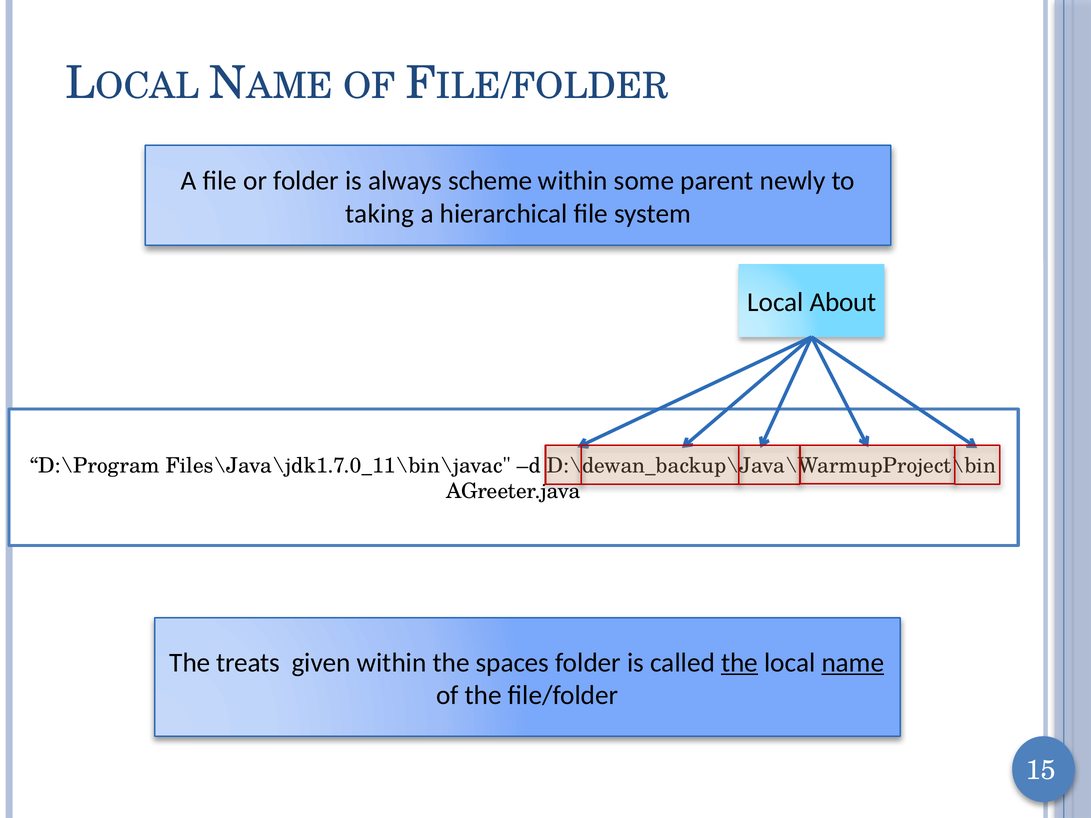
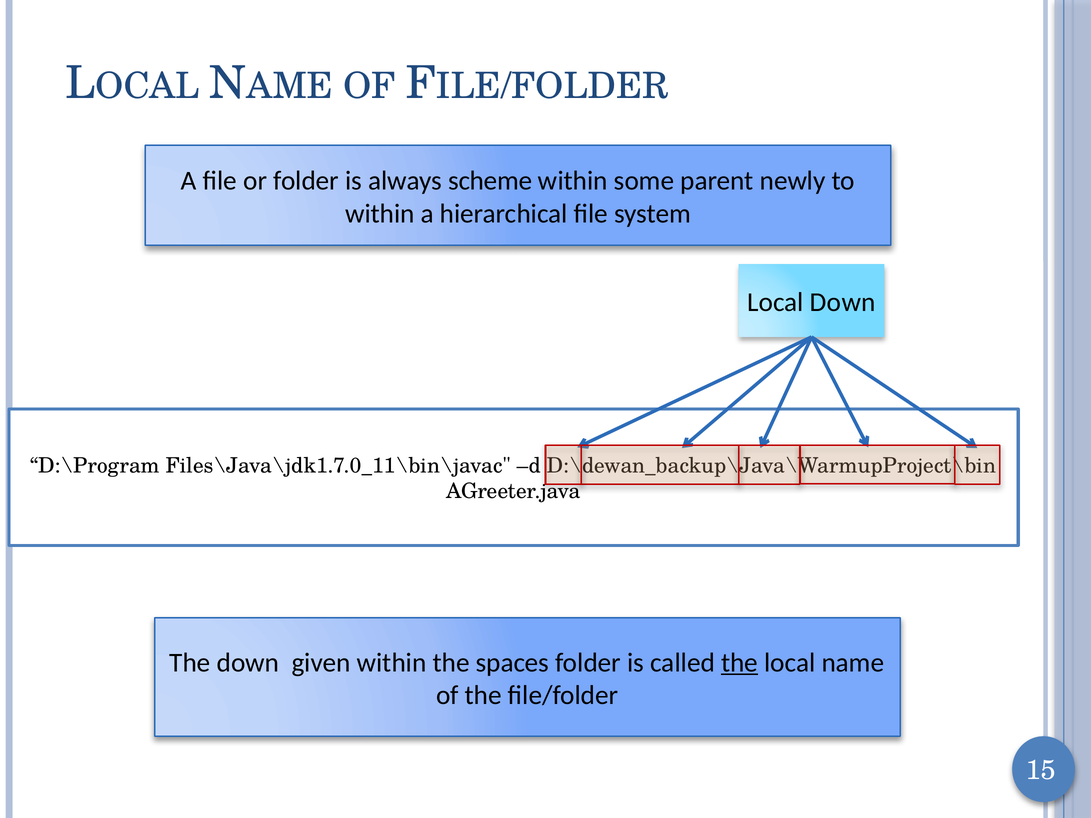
taking at (380, 214): taking -> within
Local About: About -> Down
The treats: treats -> down
name underline: present -> none
